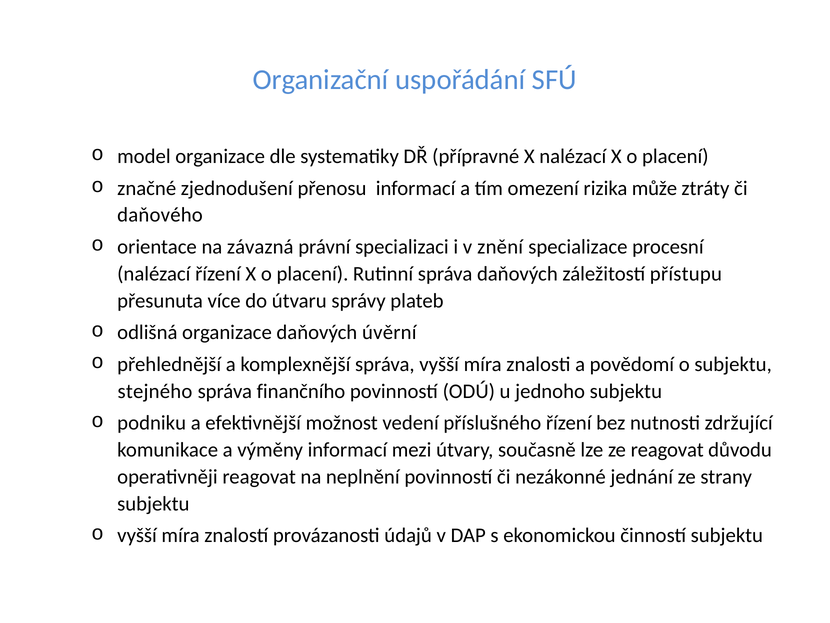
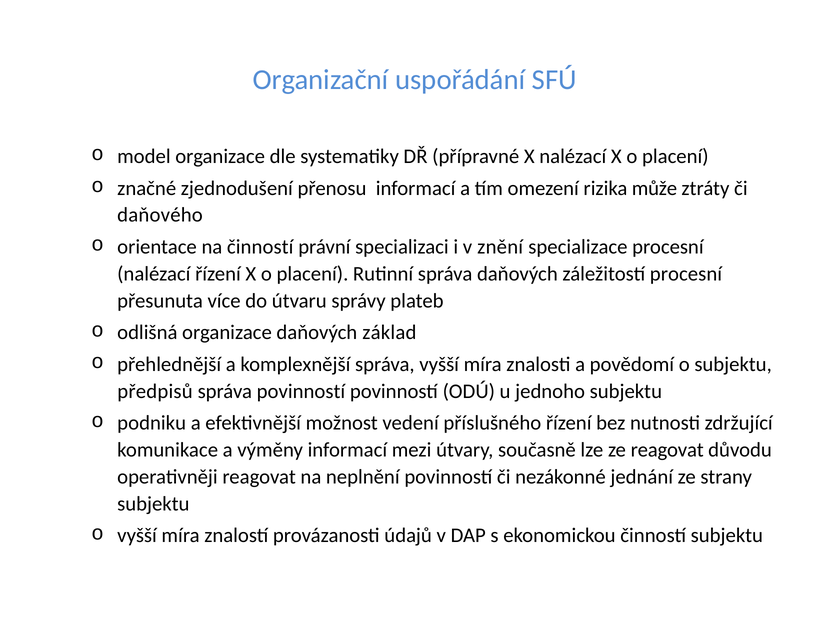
na závazná: závazná -> činností
záležitostí přístupu: přístupu -> procesní
úvěrní: úvěrní -> základ
stejného: stejného -> předpisů
správa finančního: finančního -> povinností
